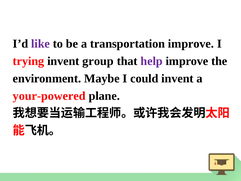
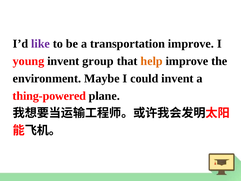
trying: trying -> young
help colour: purple -> orange
your-powered: your-powered -> thing-powered
